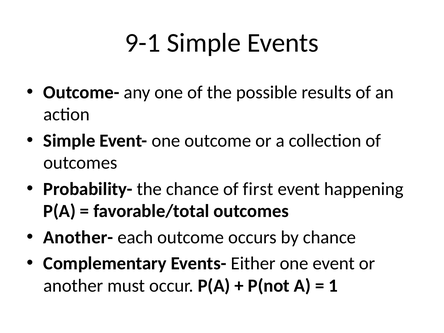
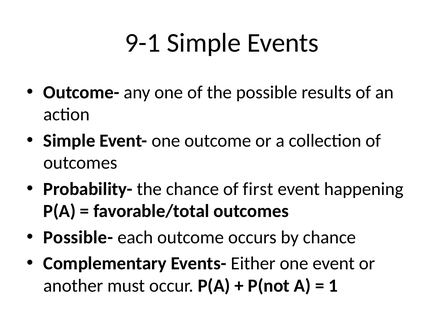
Another-: Another- -> Possible-
